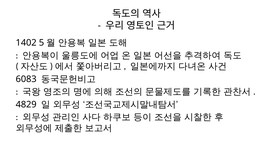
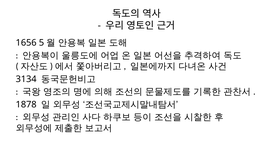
1402: 1402 -> 1656
6083: 6083 -> 3134
4829: 4829 -> 1878
